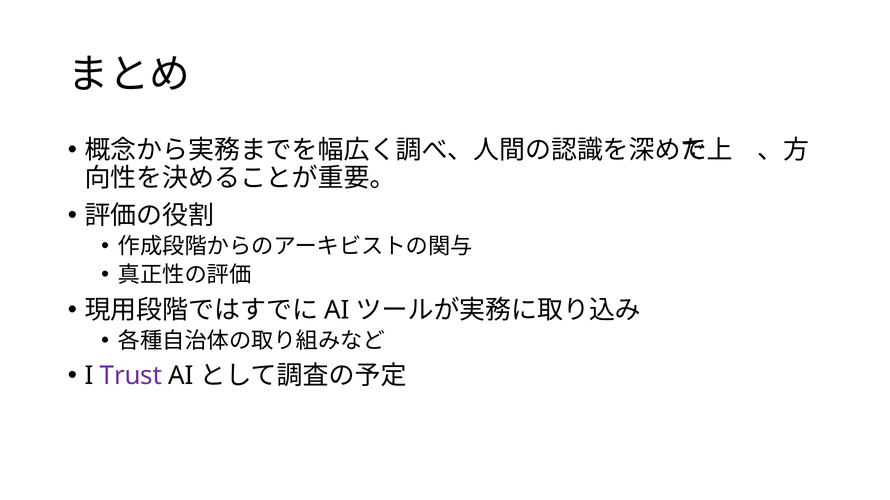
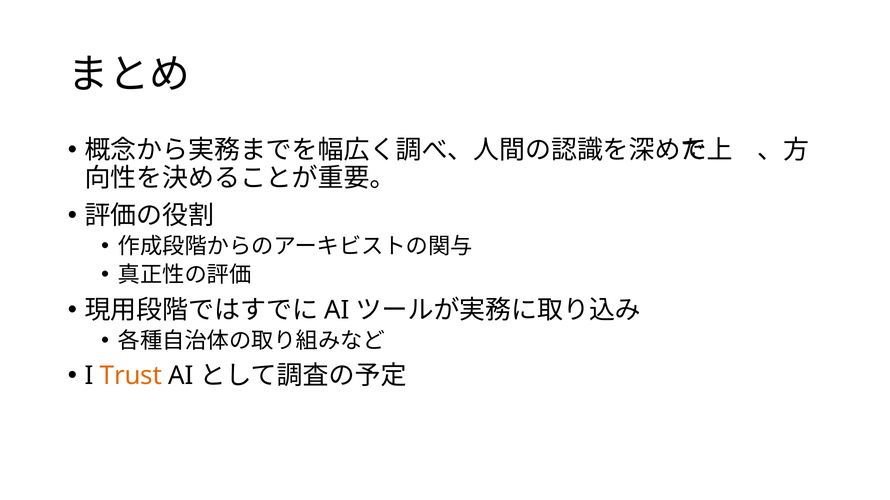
Trust colour: purple -> orange
